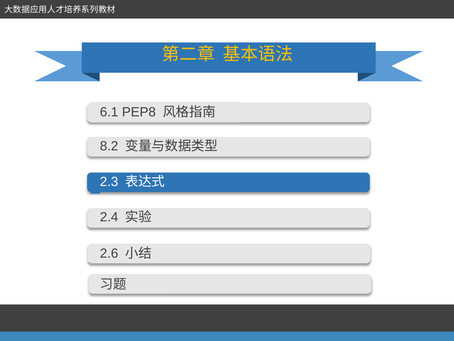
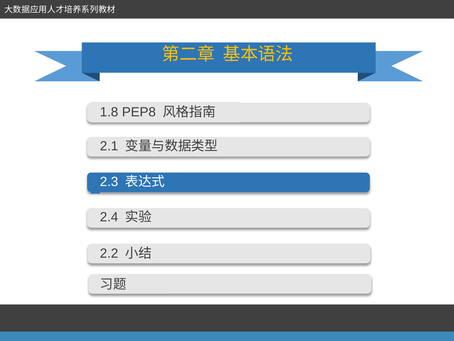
6.1: 6.1 -> 1.8
8.2: 8.2 -> 2.1
2.6: 2.6 -> 2.2
